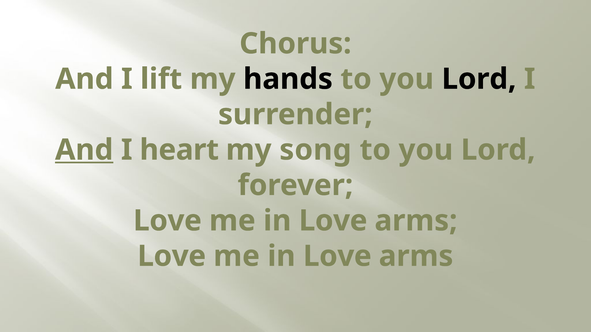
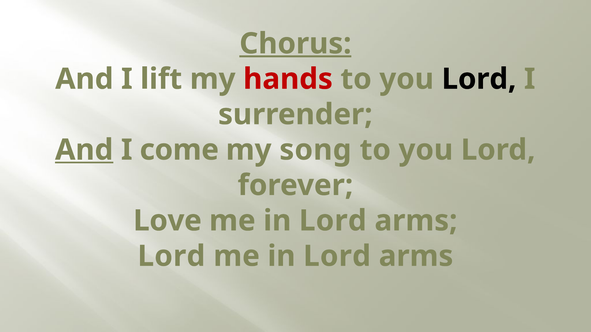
Chorus underline: none -> present
hands colour: black -> red
heart: heart -> come
Love at (333, 221): Love -> Lord
Love at (172, 256): Love -> Lord
Love at (337, 256): Love -> Lord
